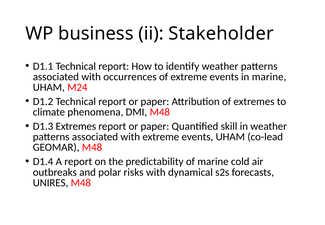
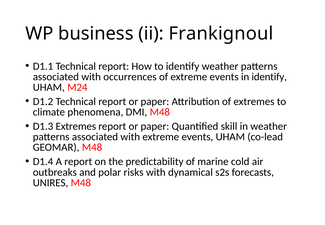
Stakeholder: Stakeholder -> Frankignoul
in marine: marine -> identify
